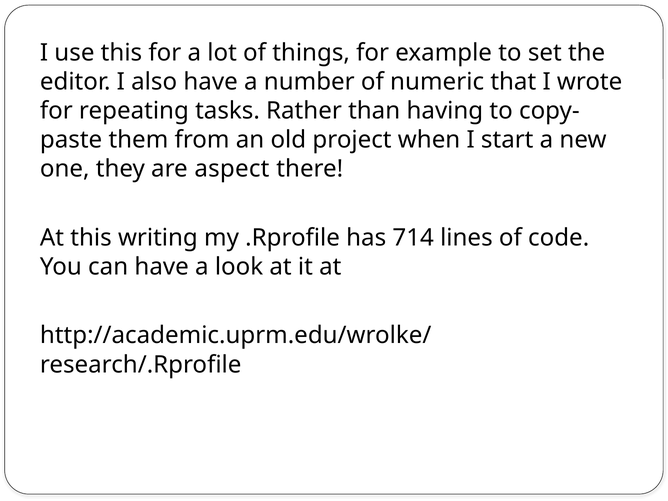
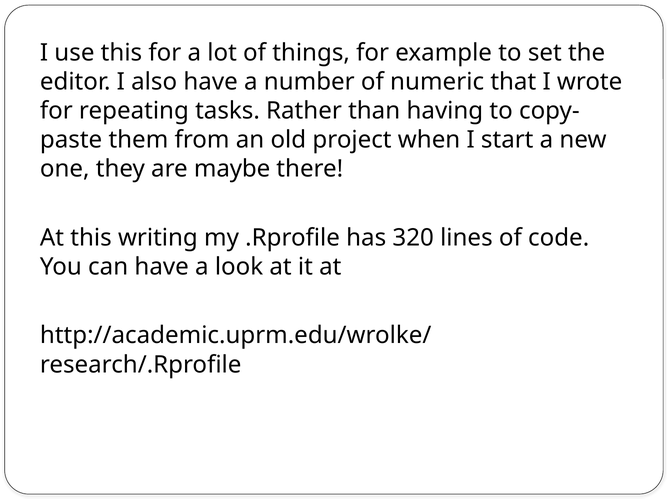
aspect: aspect -> maybe
714: 714 -> 320
